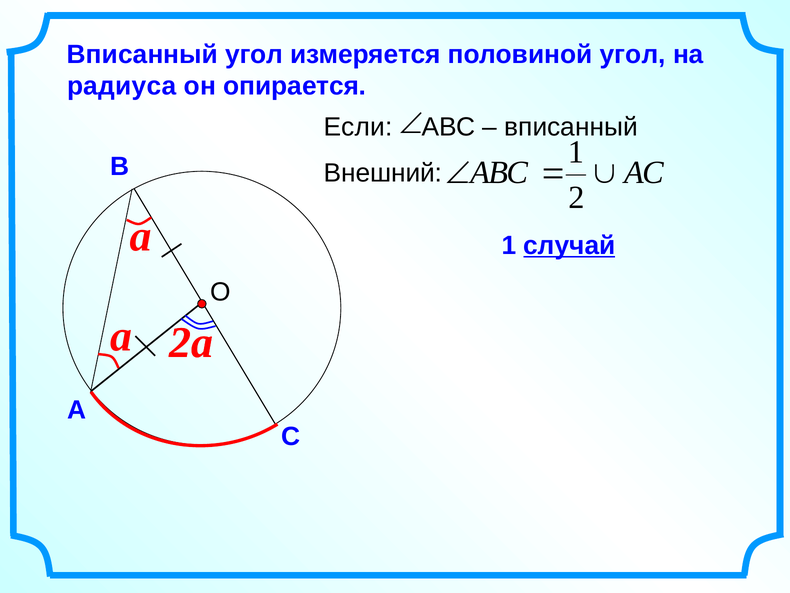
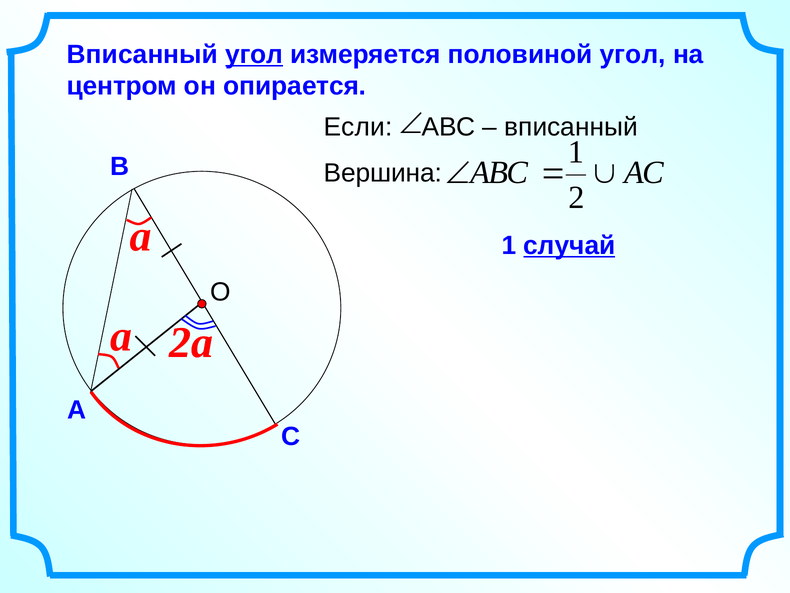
угол at (254, 54) underline: none -> present
радиуса: радиуса -> центром
Внешний: Внешний -> Вершина
